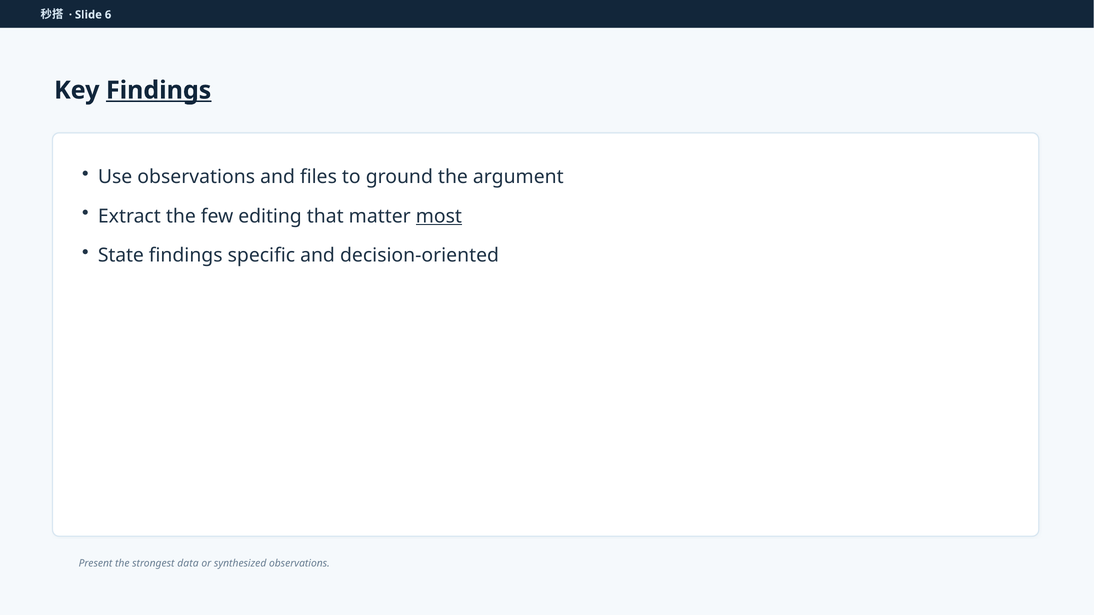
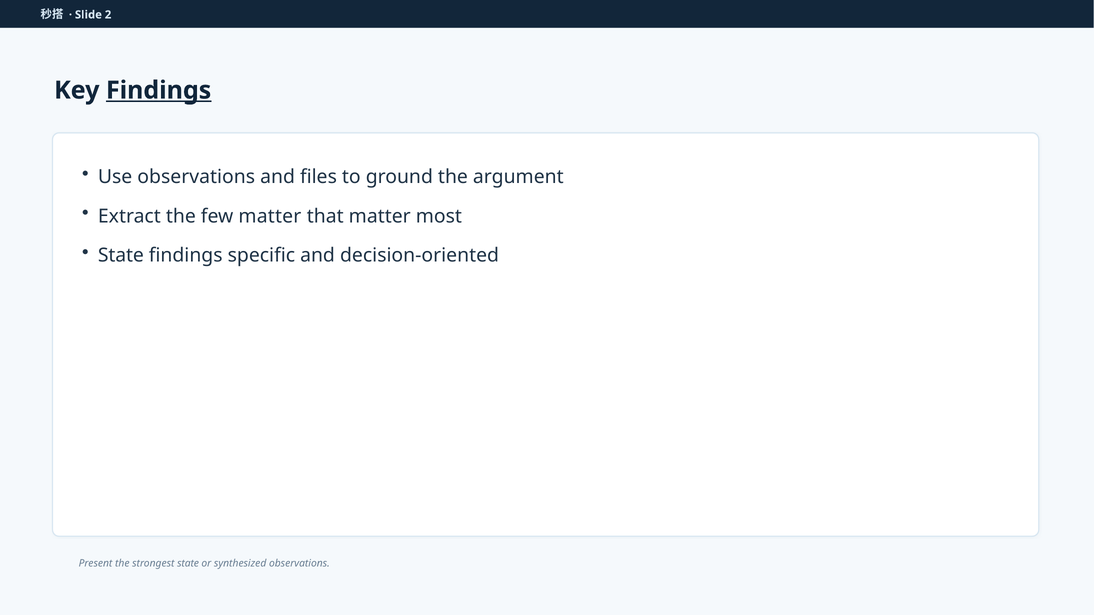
6: 6 -> 2
few editing: editing -> matter
most underline: present -> none
strongest data: data -> state
